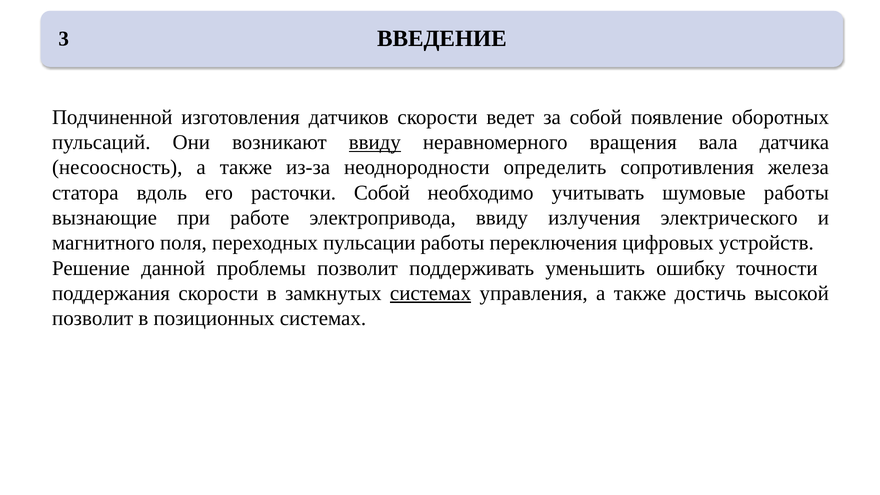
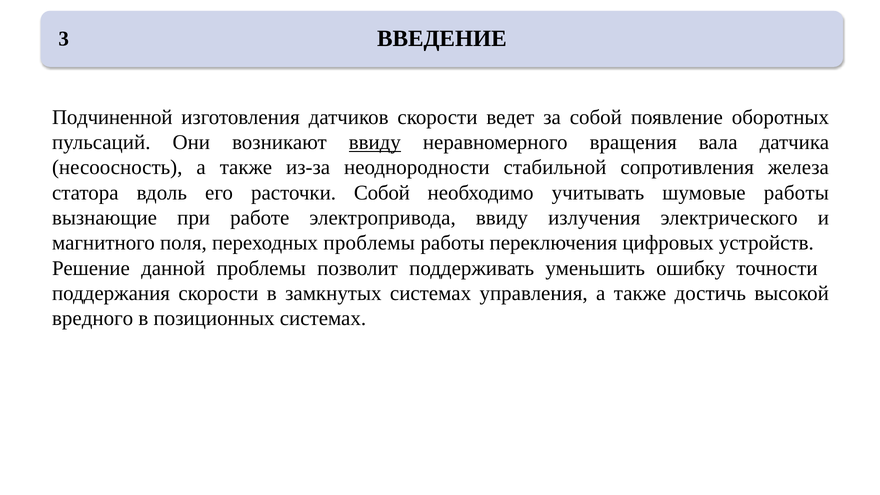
определить: определить -> стабильной
переходных пульсации: пульсации -> проблемы
системах at (431, 293) underline: present -> none
позволит at (93, 318): позволит -> вредного
